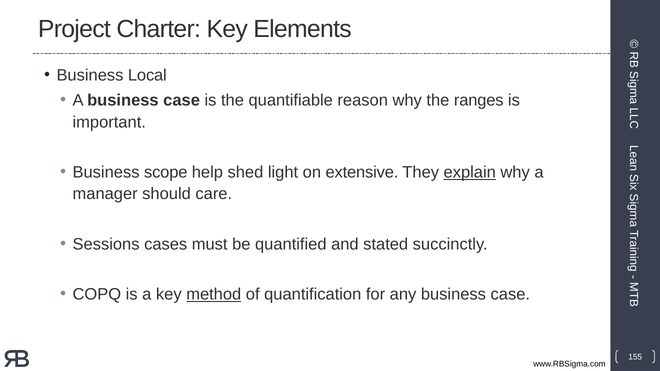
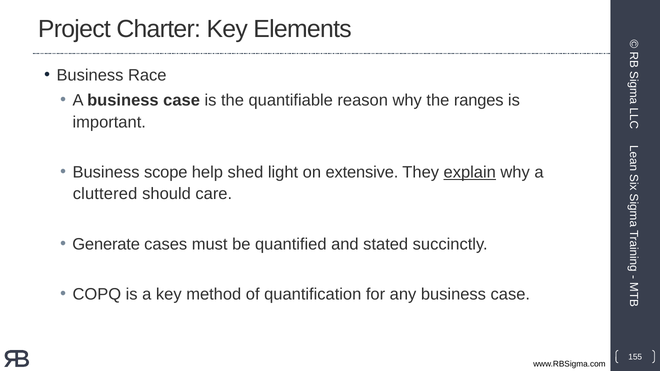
Local: Local -> Race
manager: manager -> cluttered
Sessions: Sessions -> Generate
method underline: present -> none
